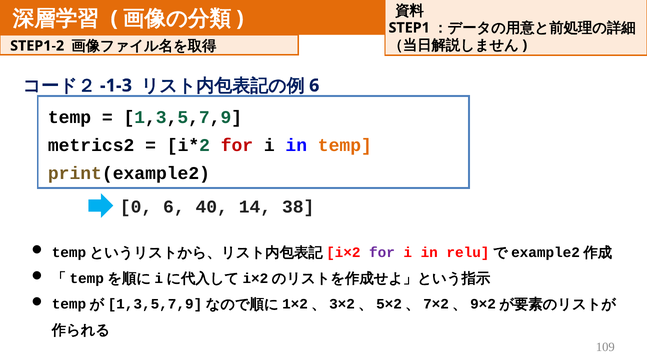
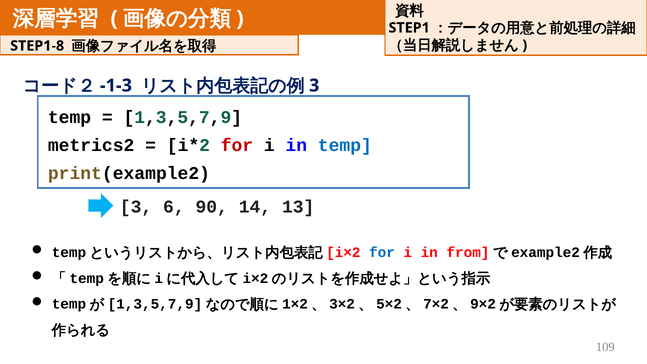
STEP1-2: STEP1-2 -> STEP1-8
6 at (314, 86): 6 -> 3
temp at (345, 145) colour: orange -> blue
0 at (136, 207): 0 -> 3
40: 40 -> 90
38: 38 -> 13
for at (382, 252) colour: purple -> blue
relu: relu -> from
